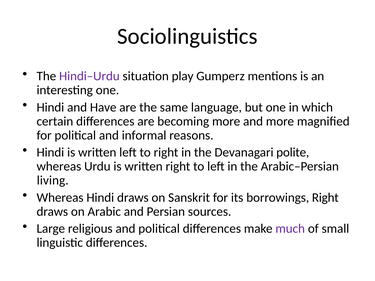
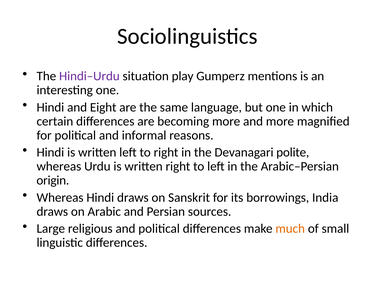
Have: Have -> Eight
living: living -> origin
borrowings Right: Right -> India
much colour: purple -> orange
